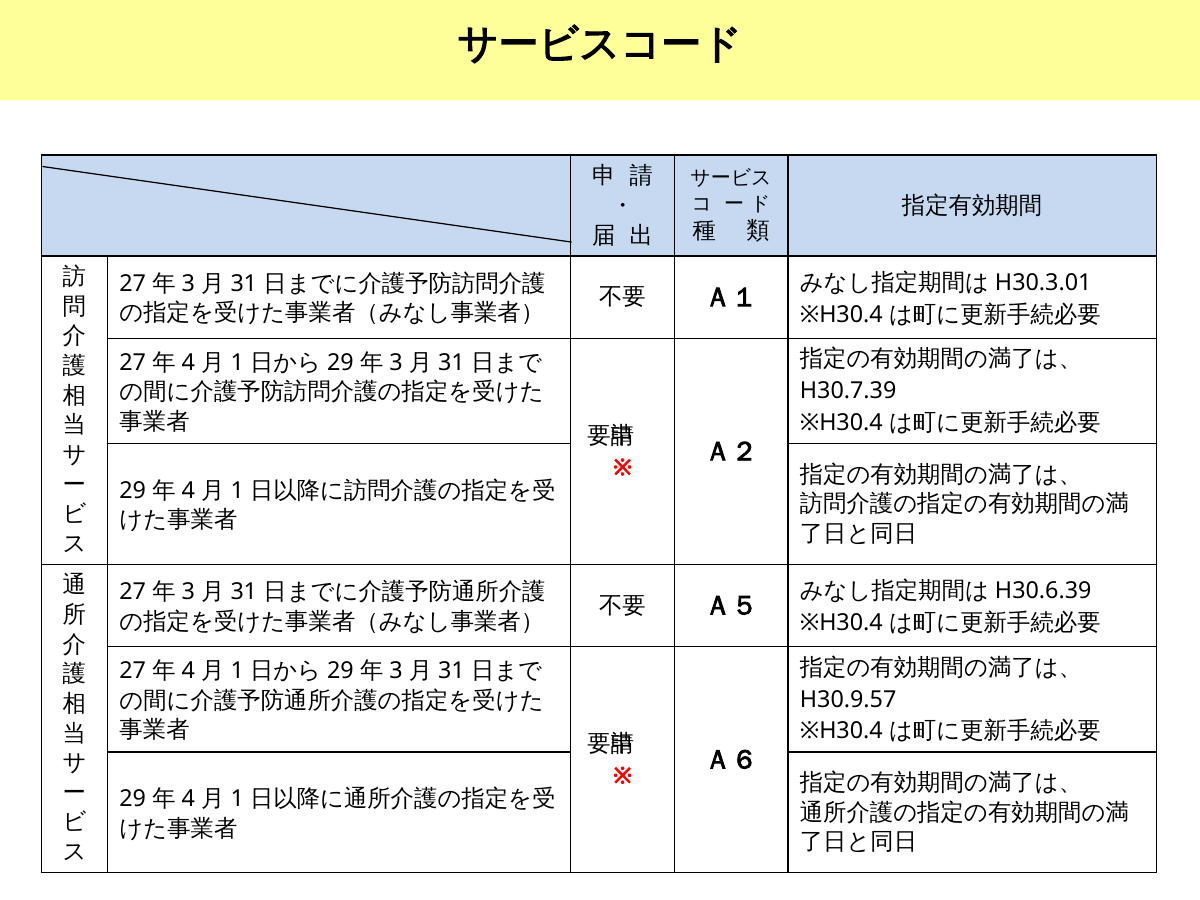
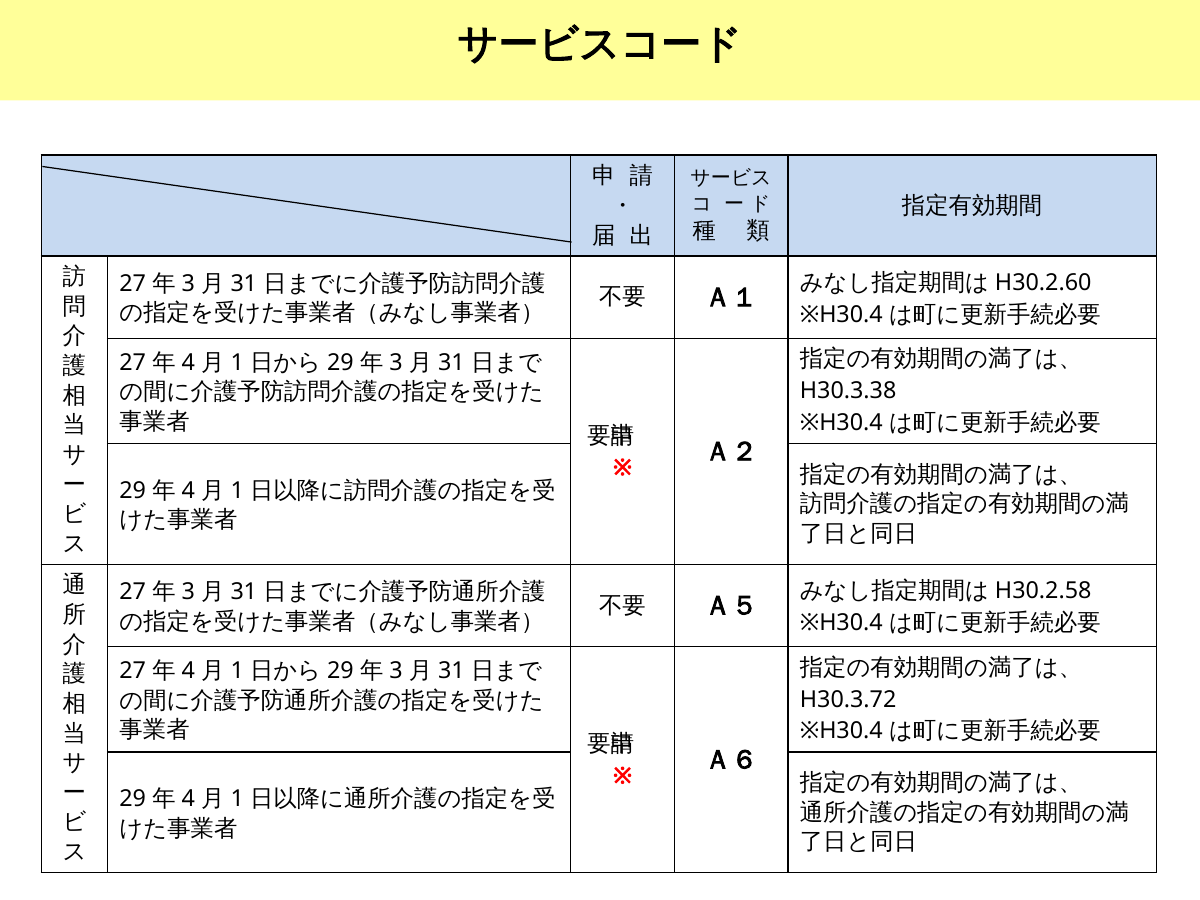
H30.3.01: H30.3.01 -> H30.2.60
H30.7.39: H30.7.39 -> H30.3.38
H30.6.39: H30.6.39 -> H30.2.58
H30.9.57: H30.9.57 -> H30.3.72
